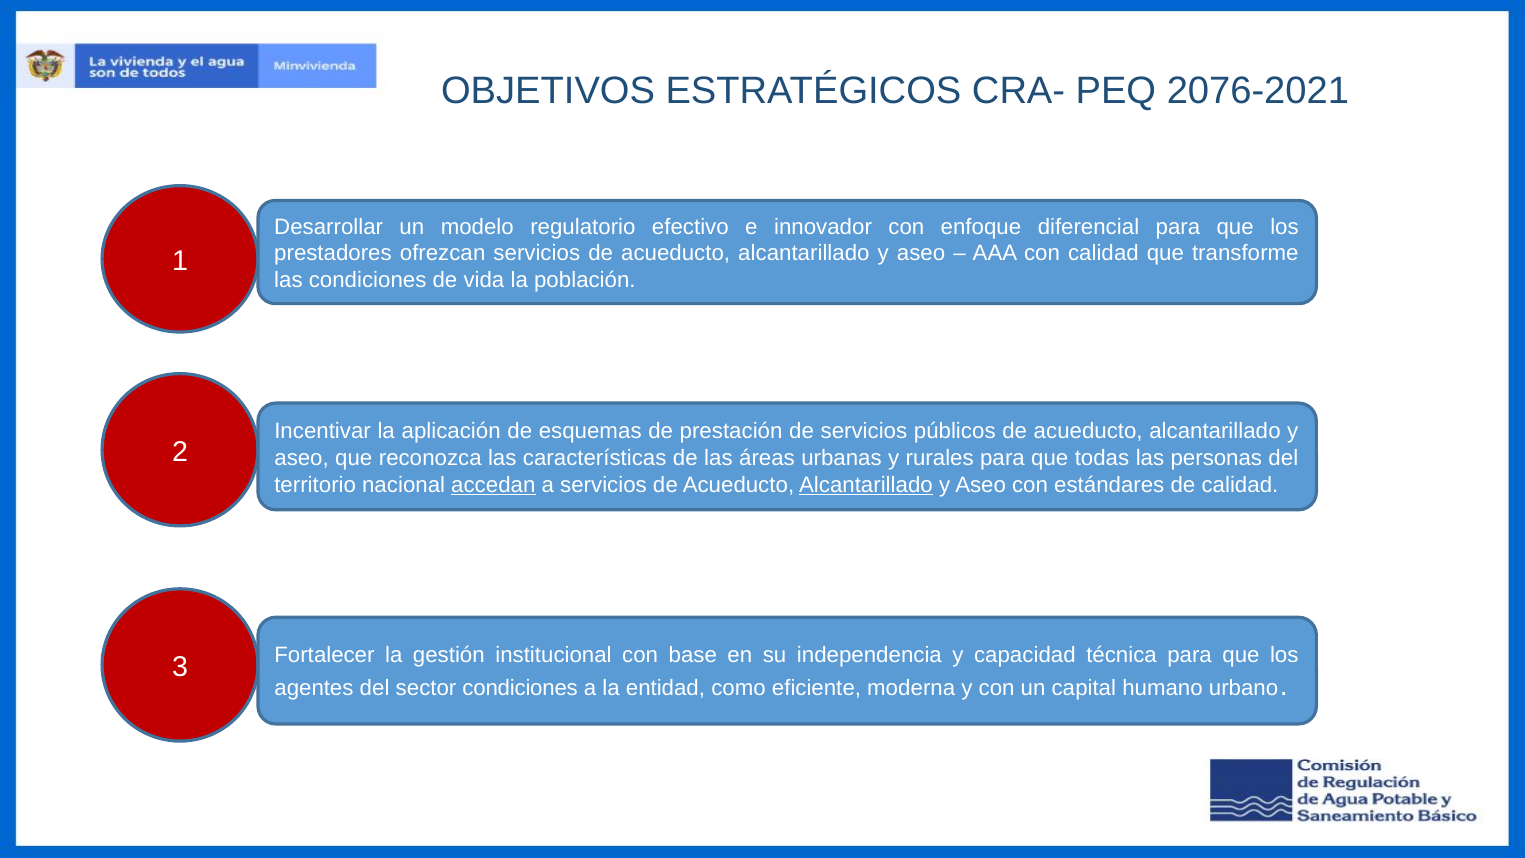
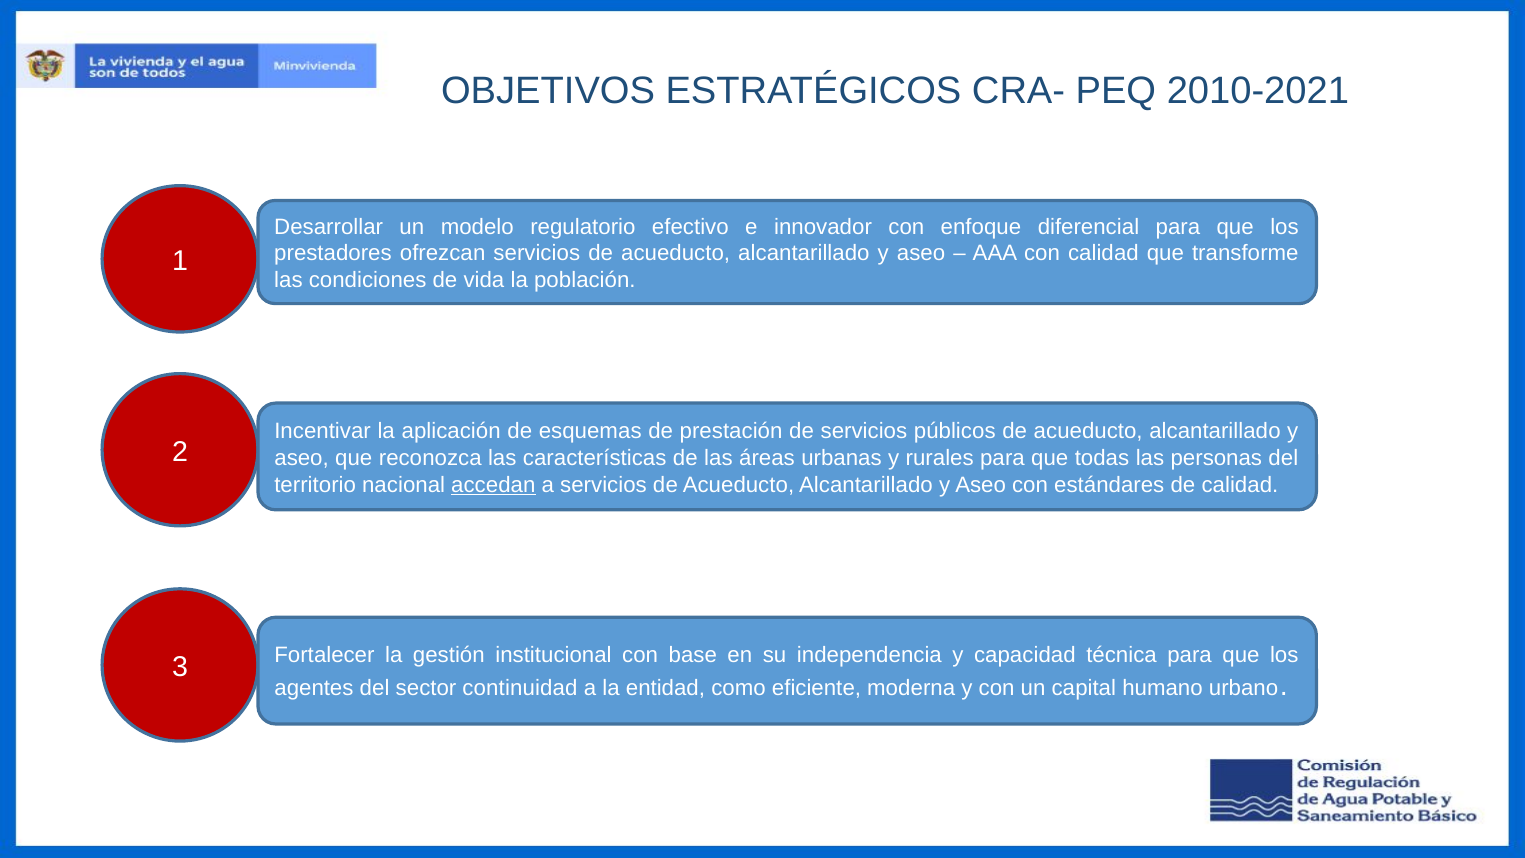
2076-2021: 2076-2021 -> 2010-2021
Alcantarillado at (866, 485) underline: present -> none
sector condiciones: condiciones -> continuidad
